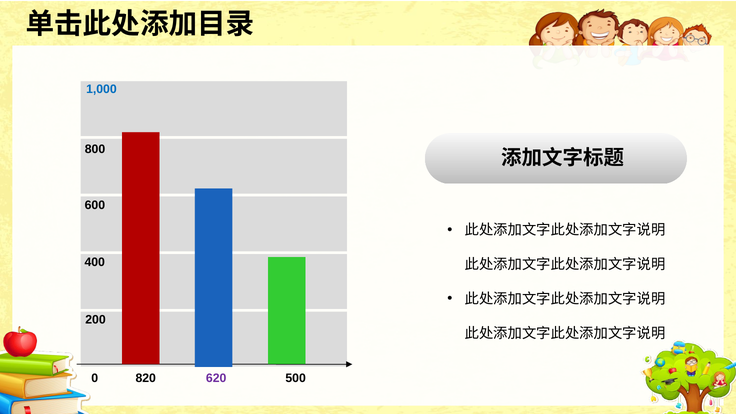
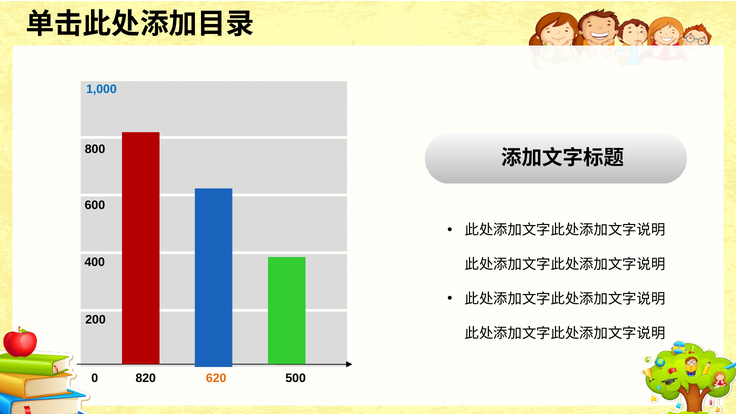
620 colour: purple -> orange
